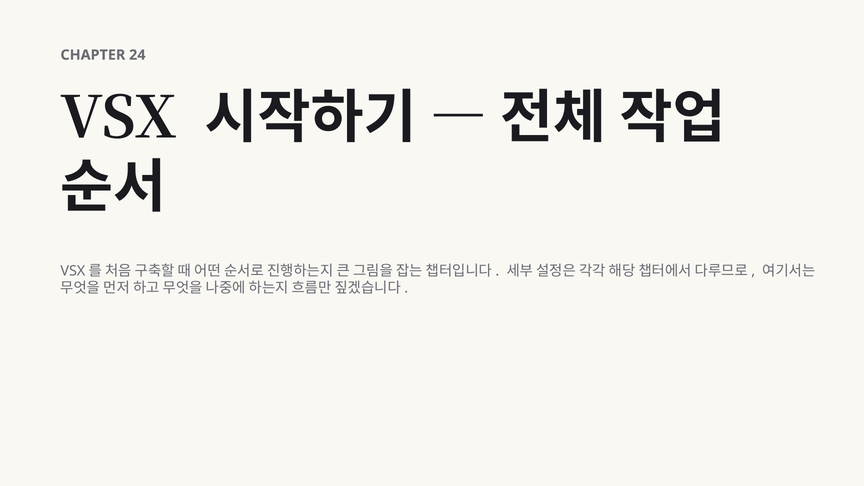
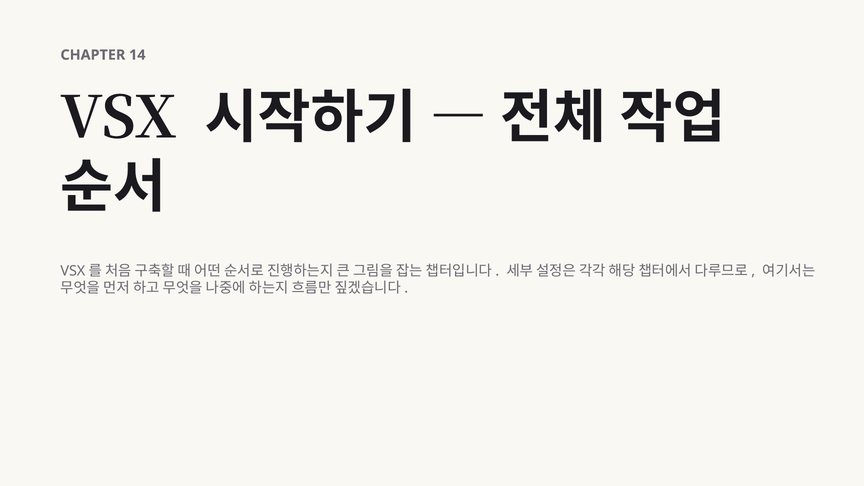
24: 24 -> 14
